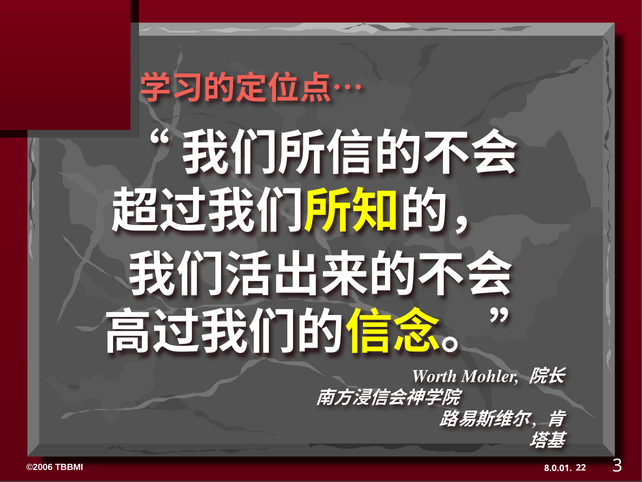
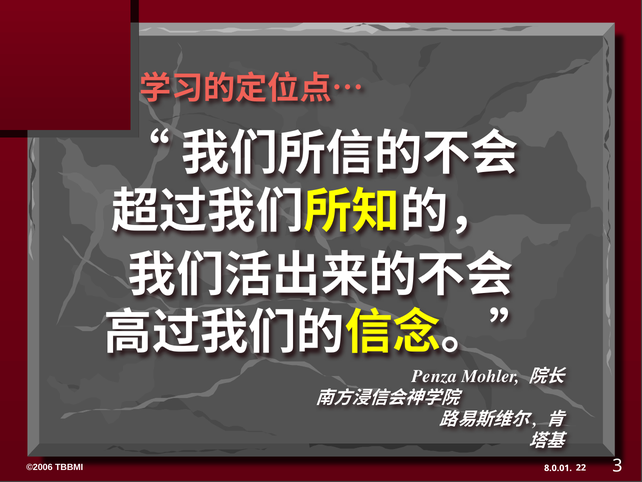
Worth: Worth -> Penza
